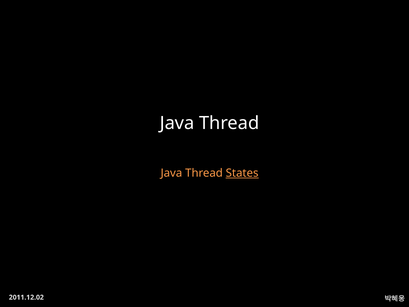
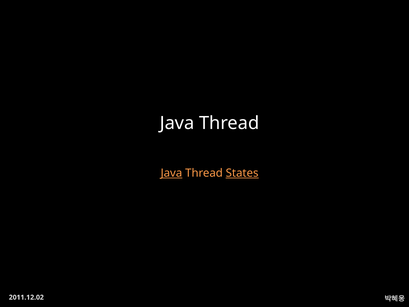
Java at (171, 173) underline: none -> present
